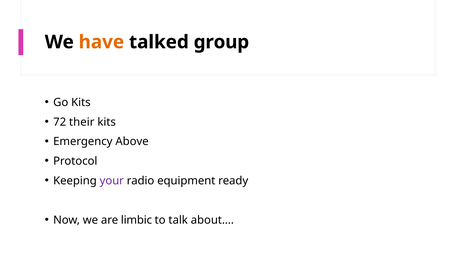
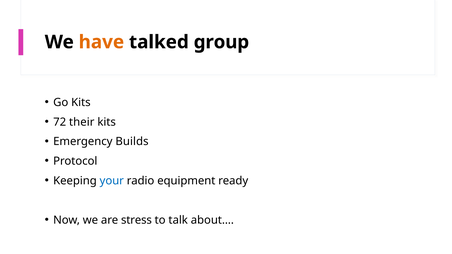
Above: Above -> Builds
your colour: purple -> blue
limbic: limbic -> stress
